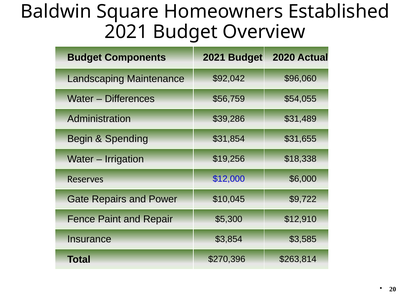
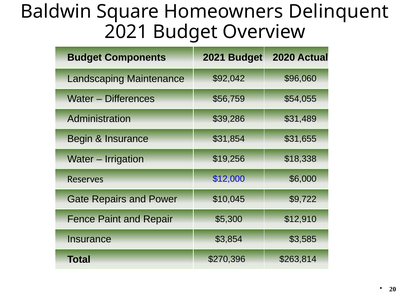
Established: Established -> Delinquent
Spending at (127, 139): Spending -> Insurance
